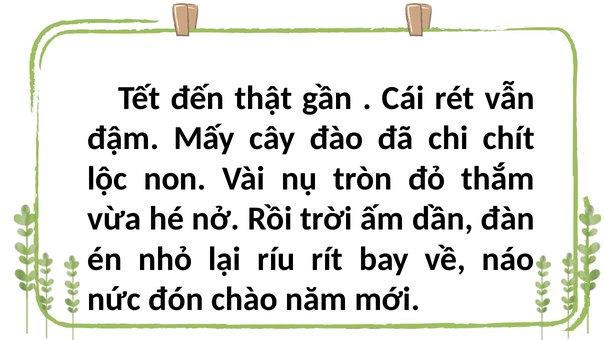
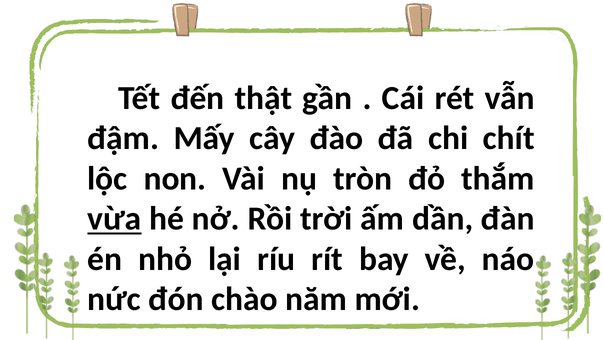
vừa underline: none -> present
